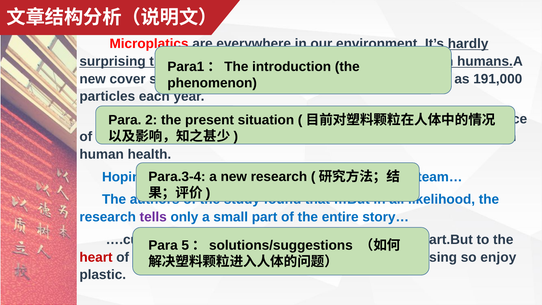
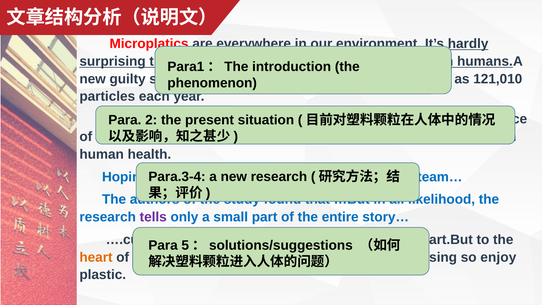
cover: cover -> guilty
191,000: 191,000 -> 121,010
heart colour: red -> orange
